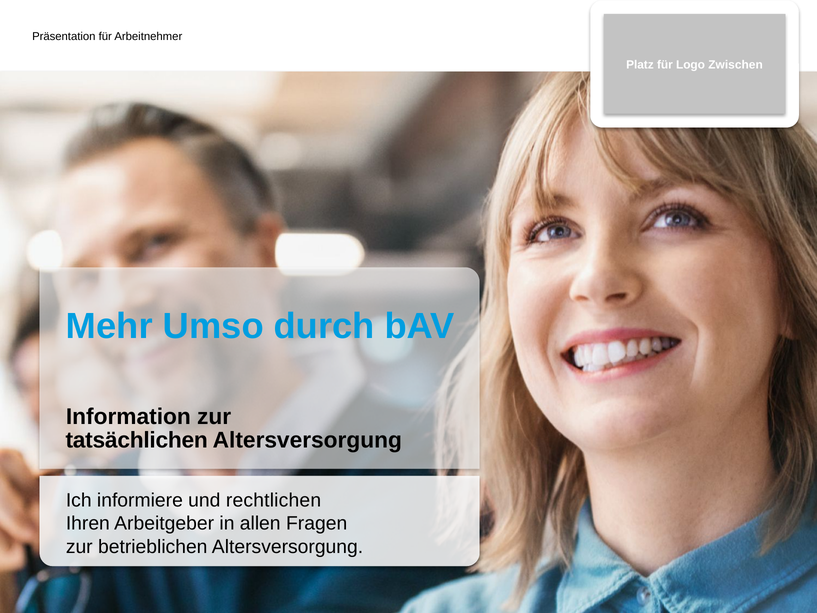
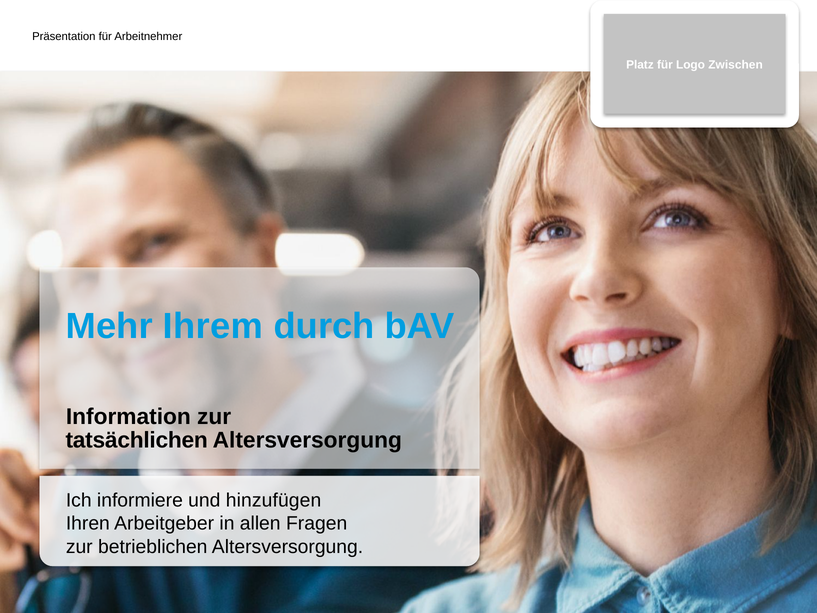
Umso: Umso -> Ihrem
rechtlichen: rechtlichen -> hinzufügen
